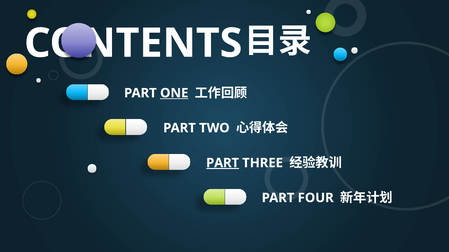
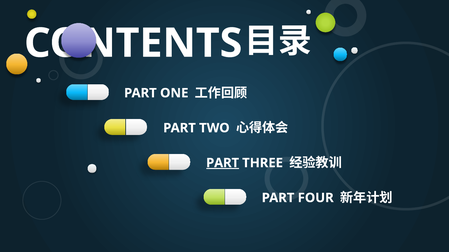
ONE underline: present -> none
